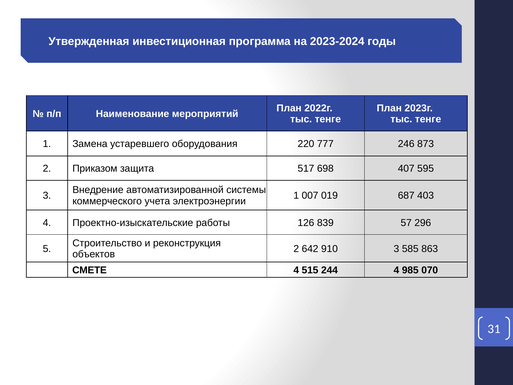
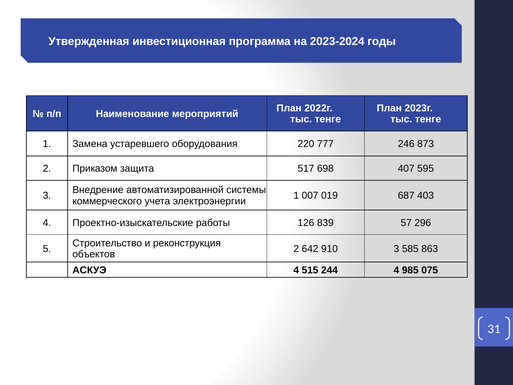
СМЕТЕ: СМЕТЕ -> АСКУЭ
070: 070 -> 075
